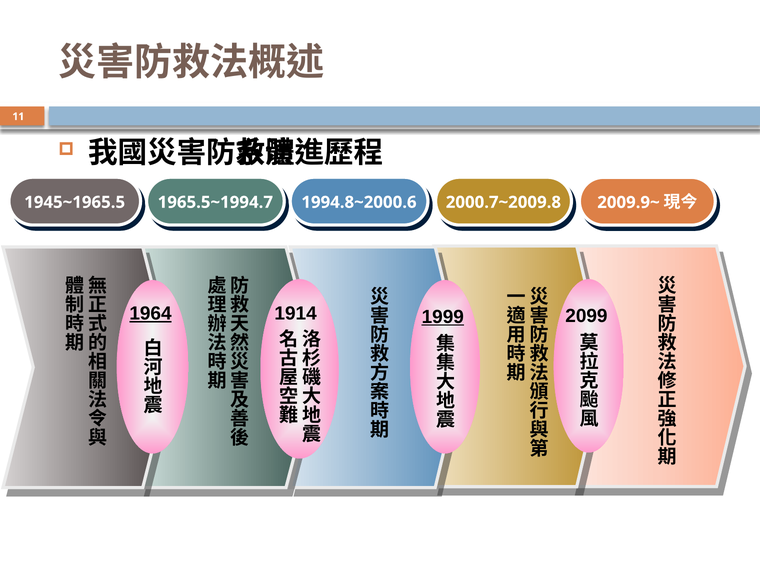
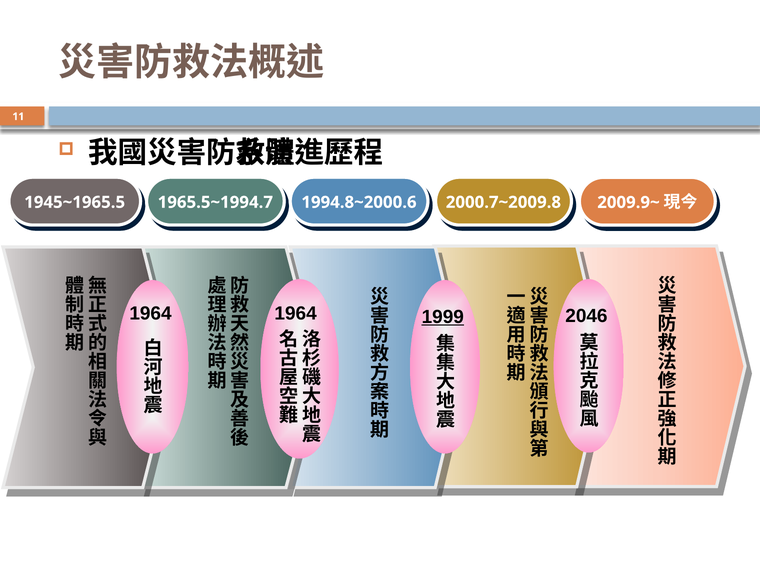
1964 at (150, 314) underline: present -> none
1914 at (296, 314): 1914 -> 1964
2099: 2099 -> 2046
